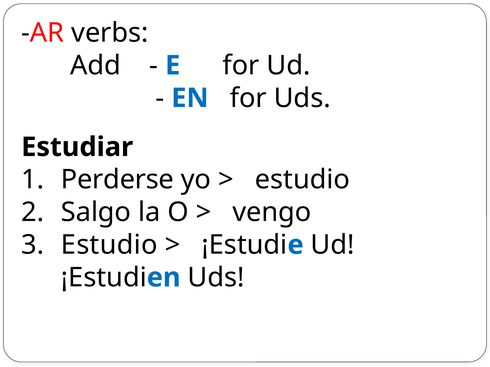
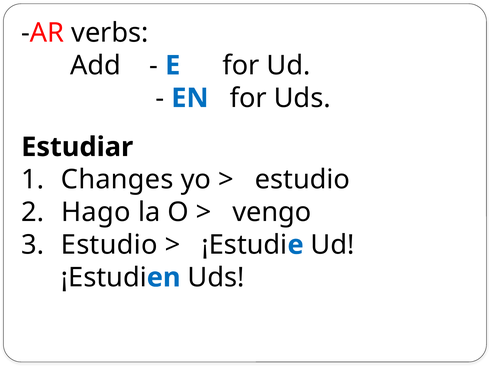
Perderse: Perderse -> Changes
Salgo: Salgo -> Hago
